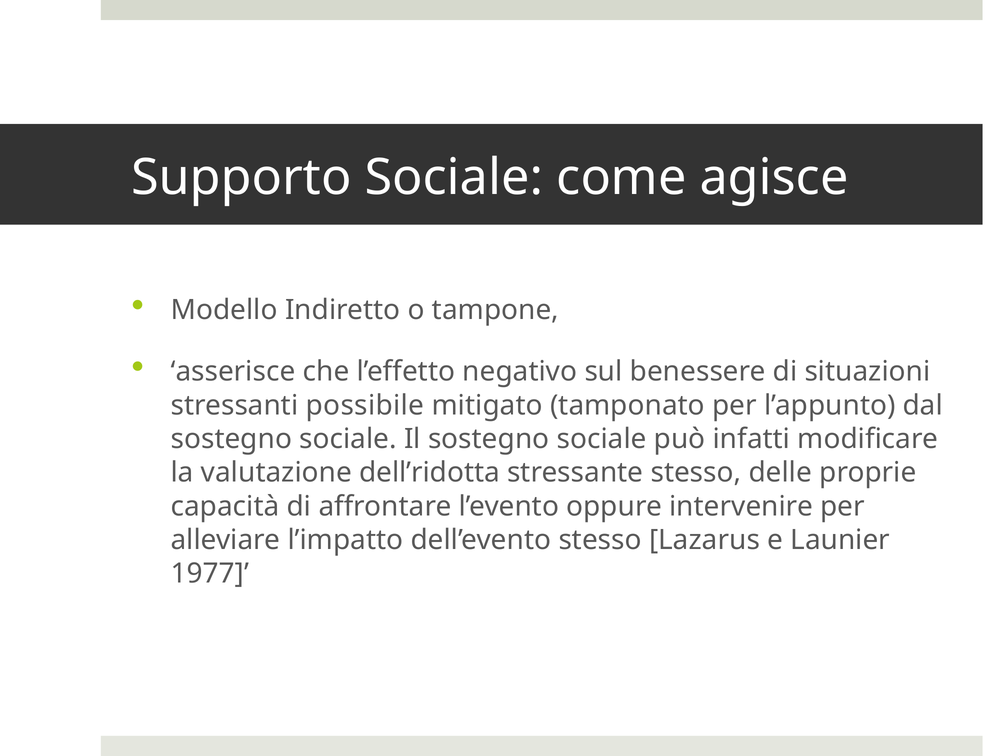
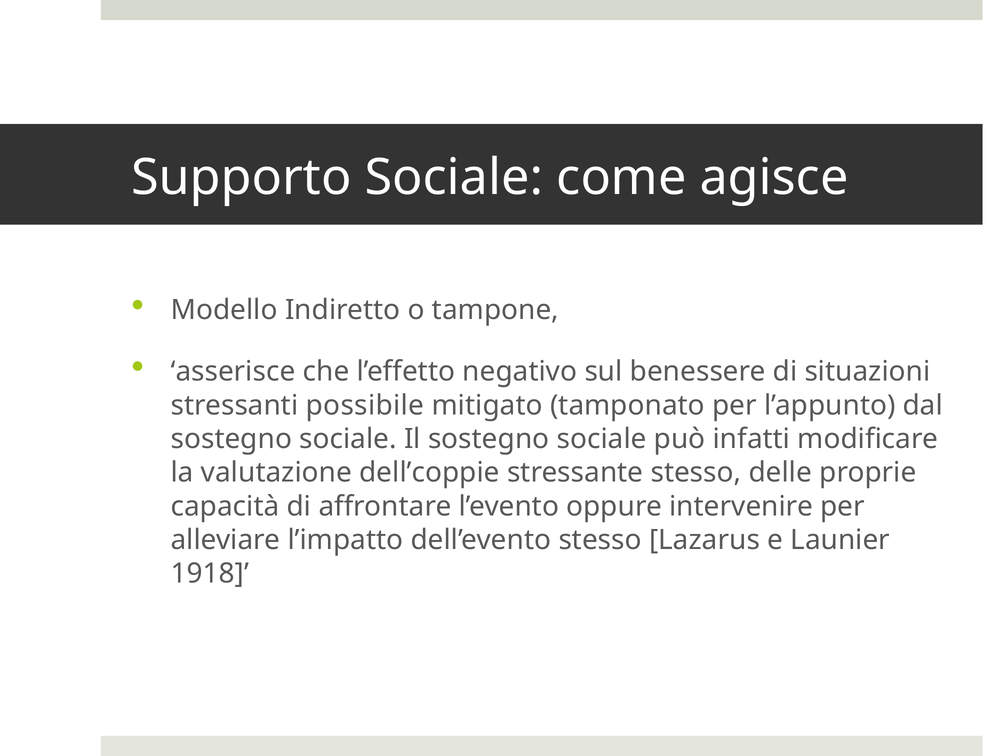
dell’ridotta: dell’ridotta -> dell’coppie
1977: 1977 -> 1918
